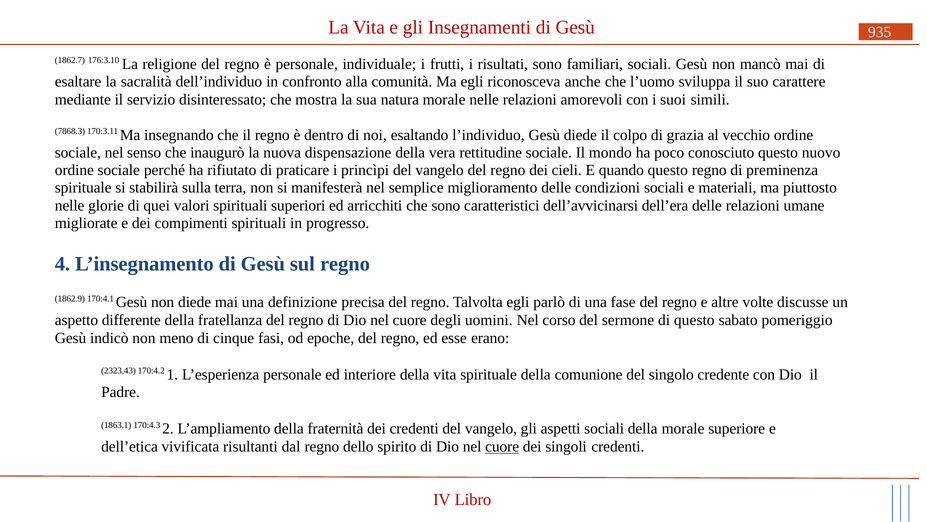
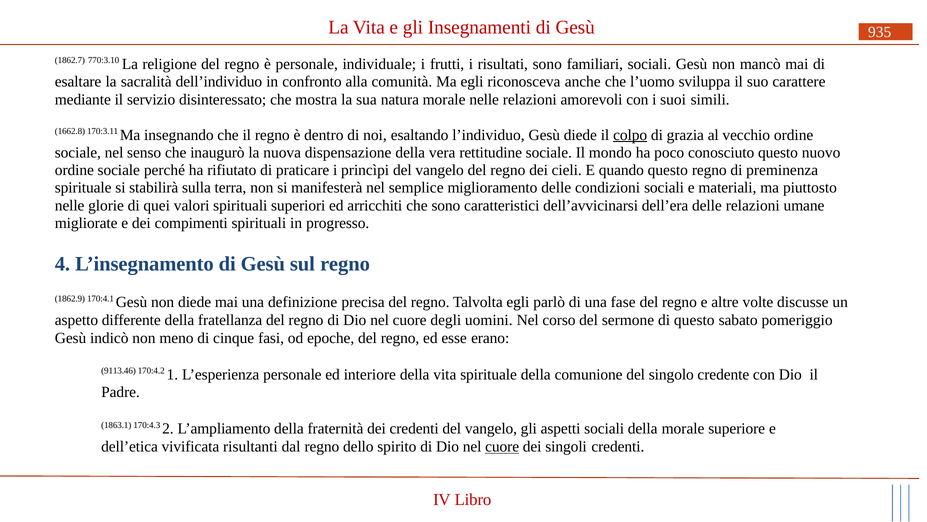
176:3.10: 176:3.10 -> 770:3.10
7868.3: 7868.3 -> 1662.8
colpo underline: none -> present
2323.43: 2323.43 -> 9113.46
